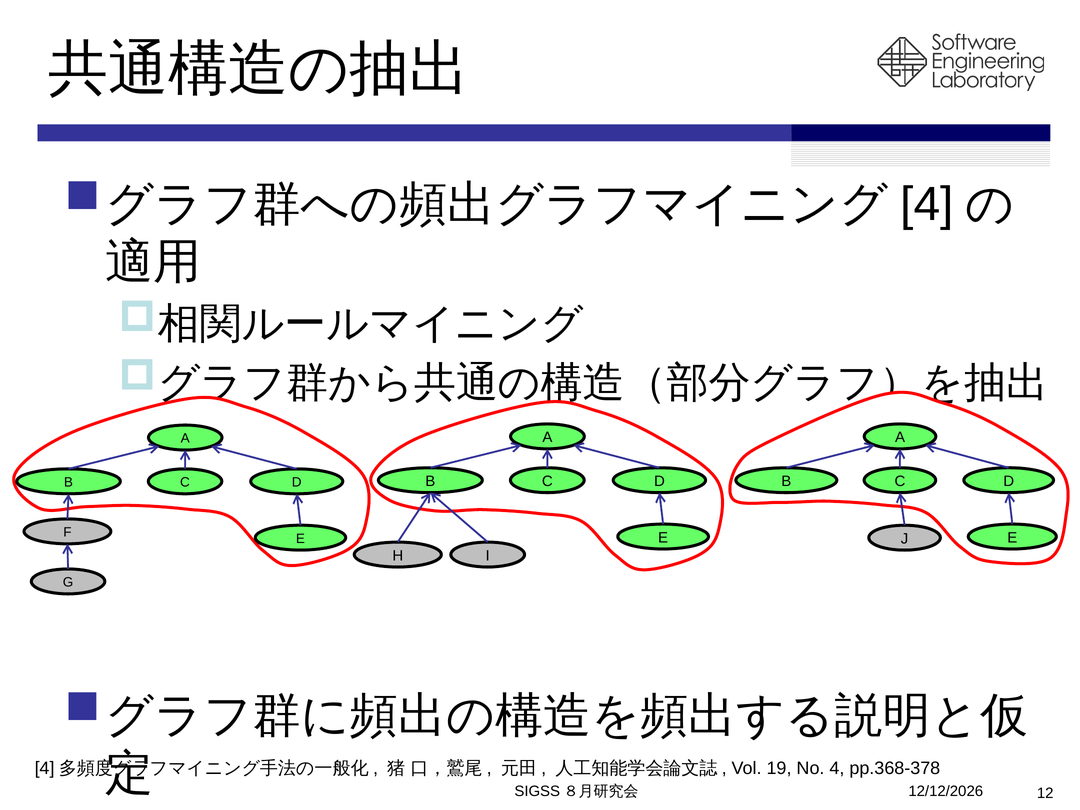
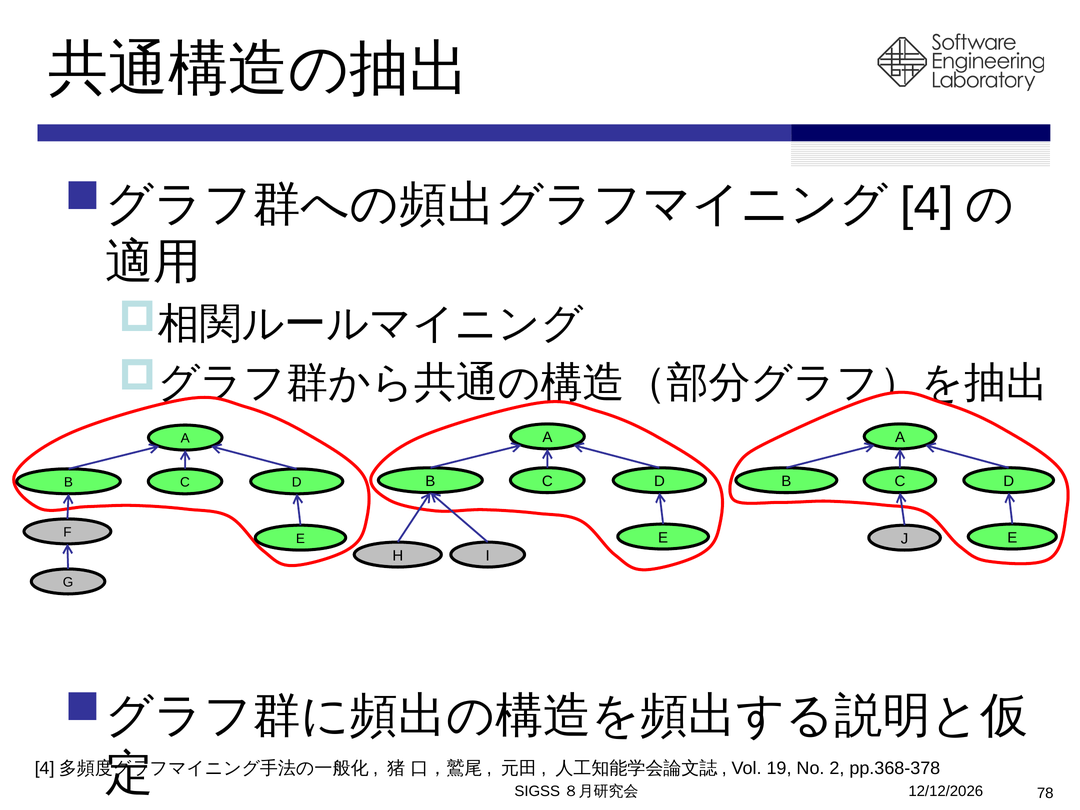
12: 12 -> 78
No 4: 4 -> 2
